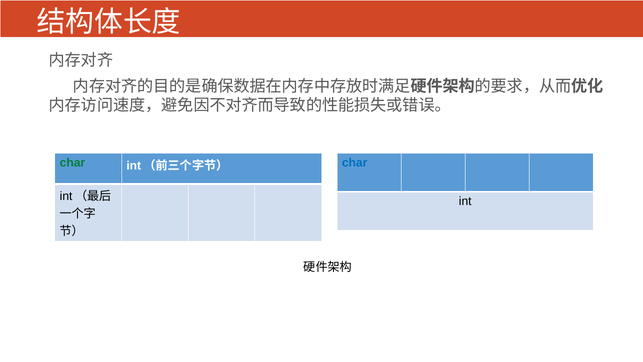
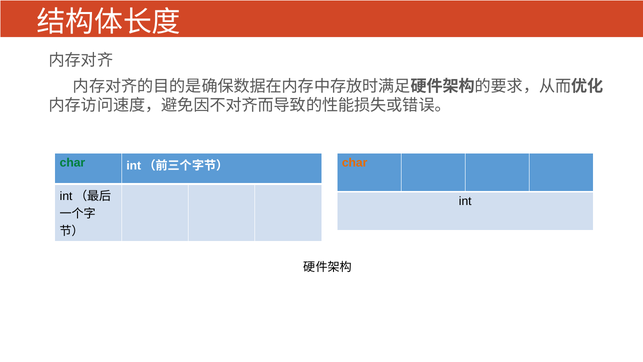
char at (355, 163) colour: blue -> orange
